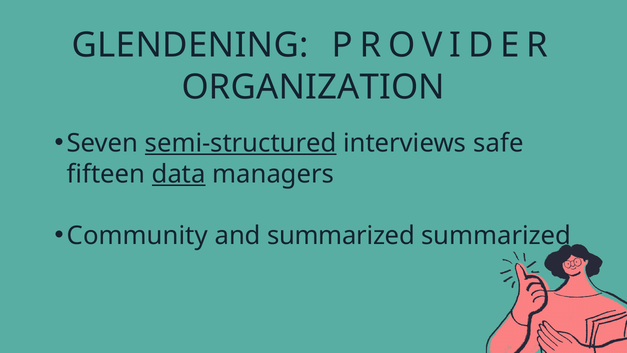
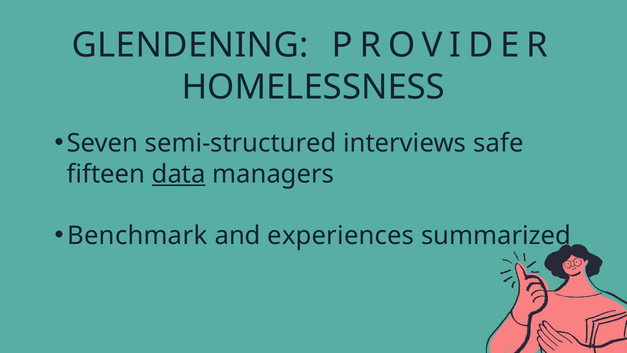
ORGANIZATION: ORGANIZATION -> HOMELESSNESS
semi-structured underline: present -> none
Community: Community -> Benchmark
and summarized: summarized -> experiences
